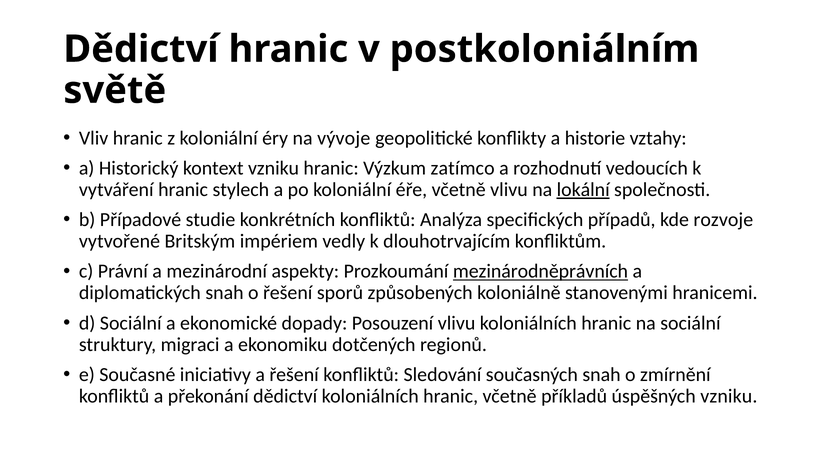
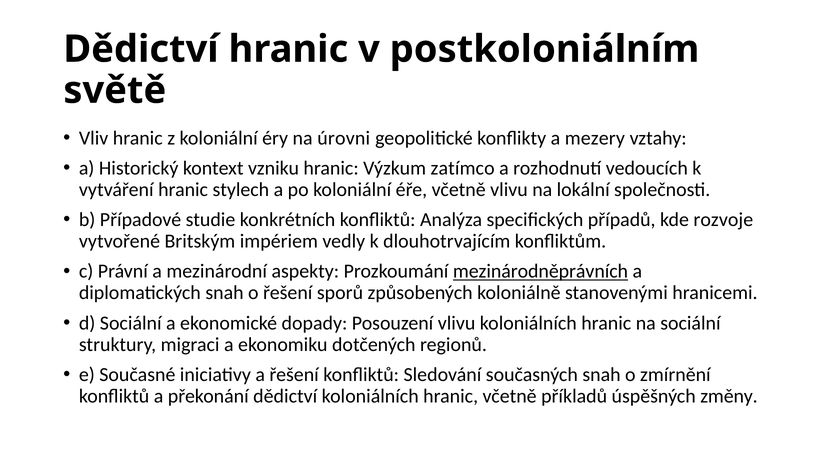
vývoje: vývoje -> úrovni
historie: historie -> mezery
lokální underline: present -> none
úspěšných vzniku: vzniku -> změny
